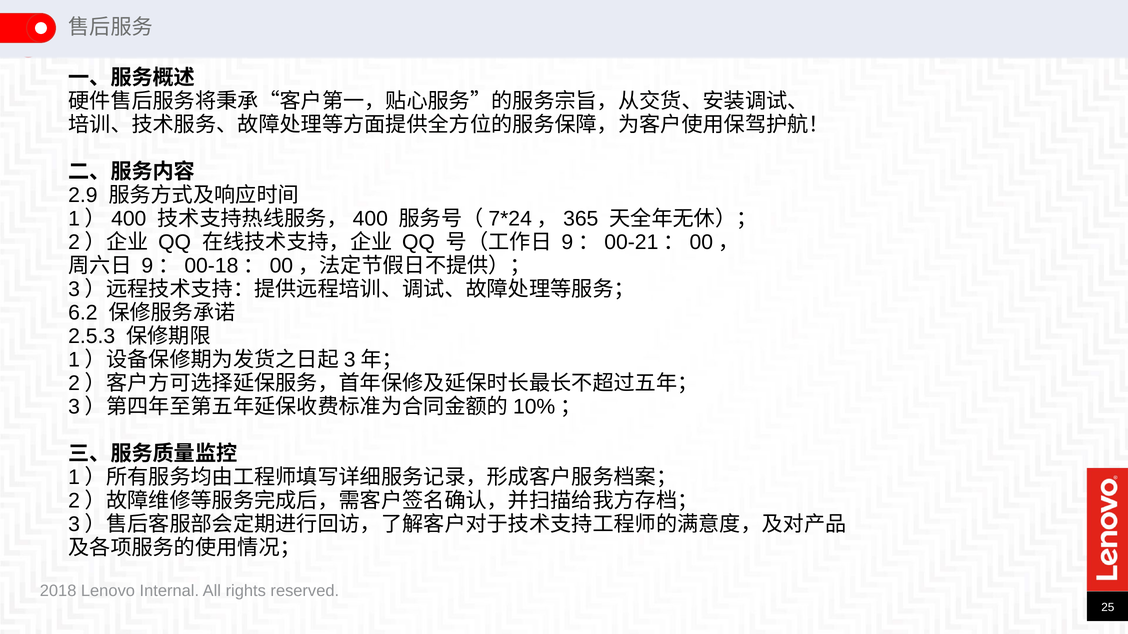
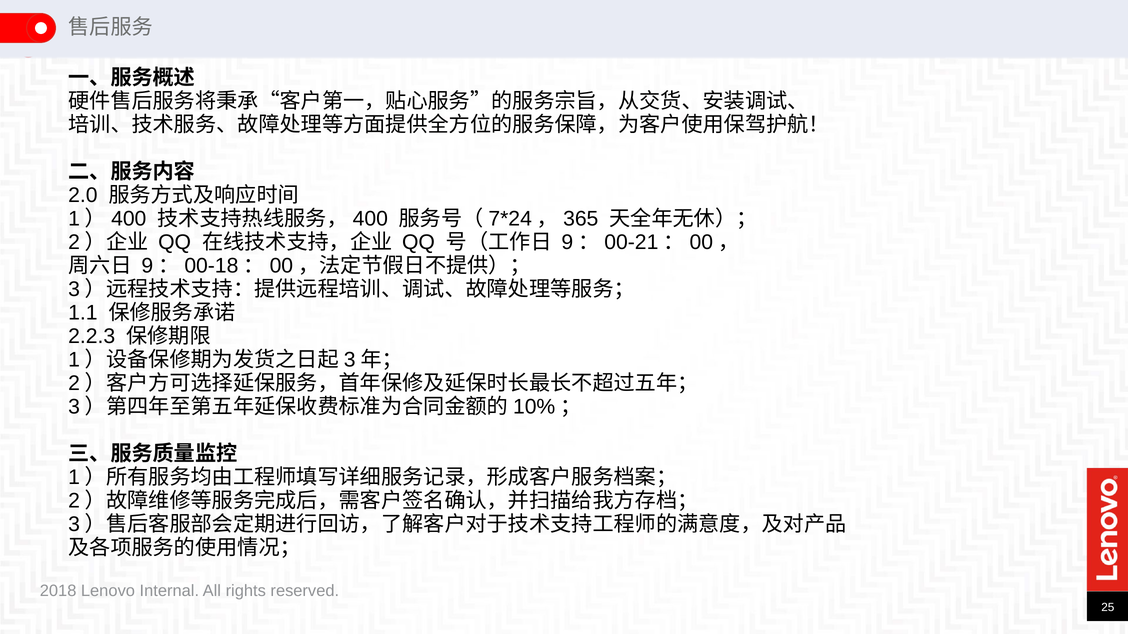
2.9: 2.9 -> 2.0
6.2: 6.2 -> 1.1
2.5.3: 2.5.3 -> 2.2.3
